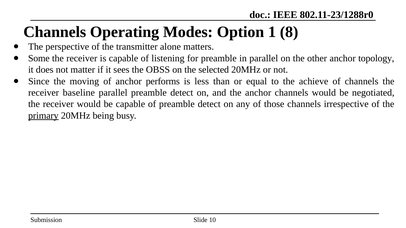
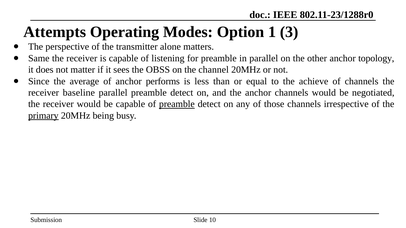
Channels at (55, 32): Channels -> Attempts
8: 8 -> 3
Some: Some -> Same
selected: selected -> channel
moving: moving -> average
preamble at (177, 104) underline: none -> present
